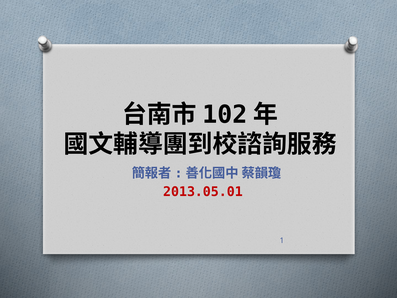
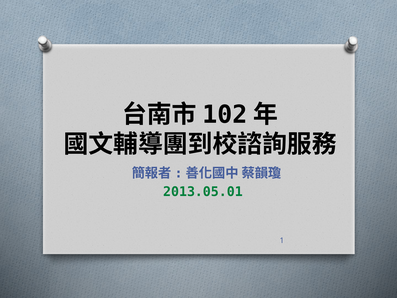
2013.05.01 colour: red -> green
